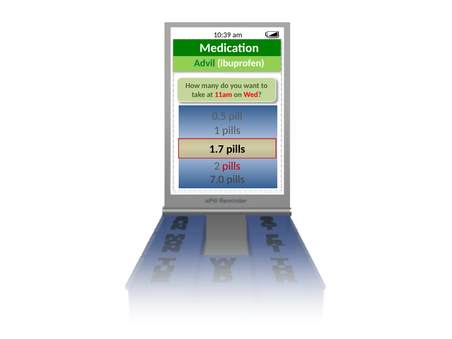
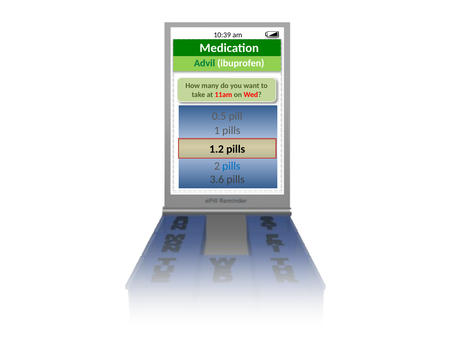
1.7: 1.7 -> 1.2
pills at (231, 166) colour: red -> blue
7.0: 7.0 -> 3.6
